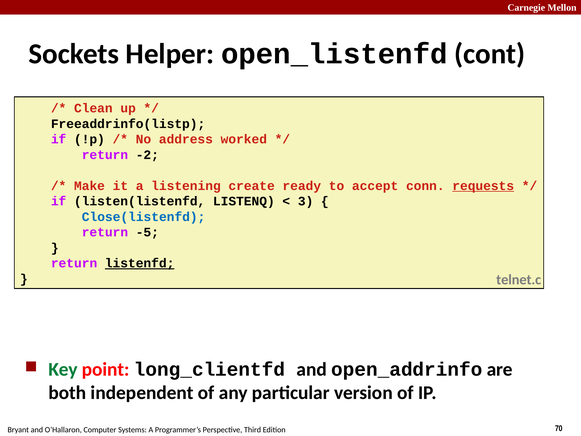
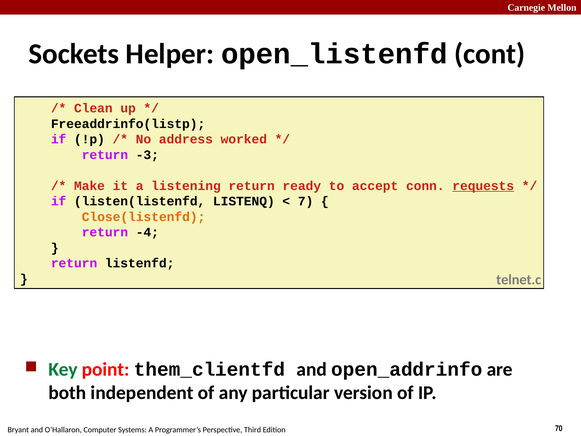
-2: -2 -> -3
listening create: create -> return
3: 3 -> 7
Close(listenfd colour: blue -> orange
-5: -5 -> -4
listenfd underline: present -> none
long_clientfd: long_clientfd -> them_clientfd
